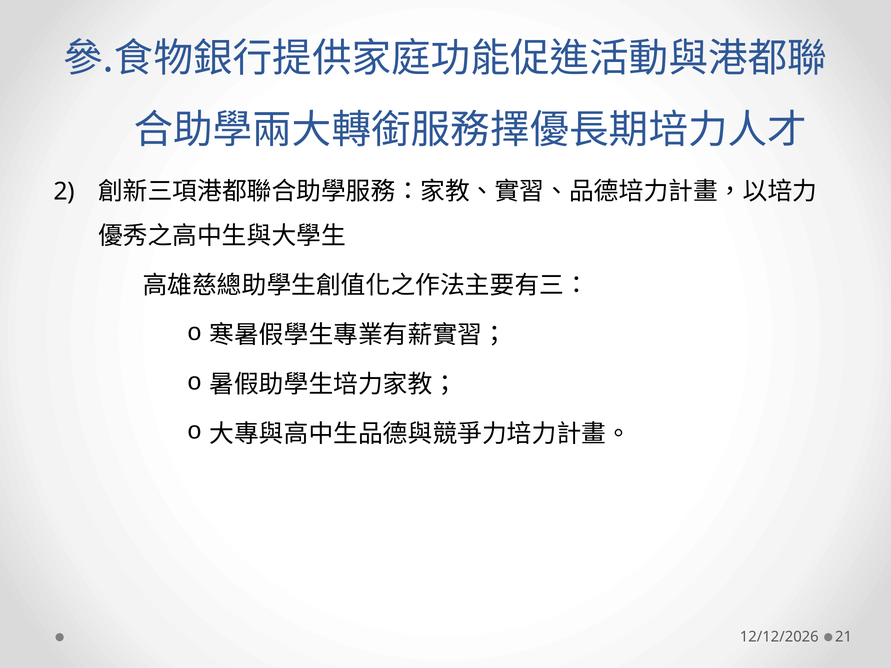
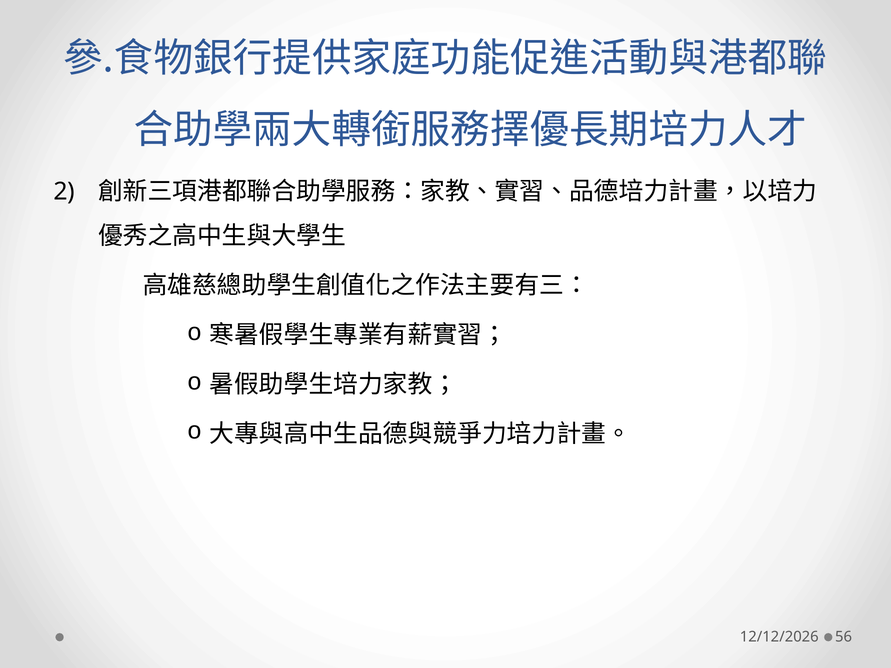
21: 21 -> 56
